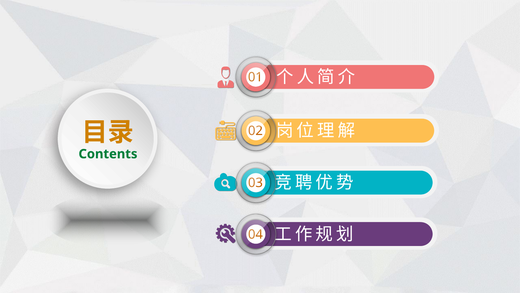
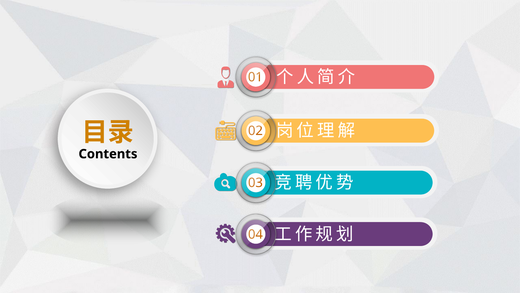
Contents colour: green -> black
